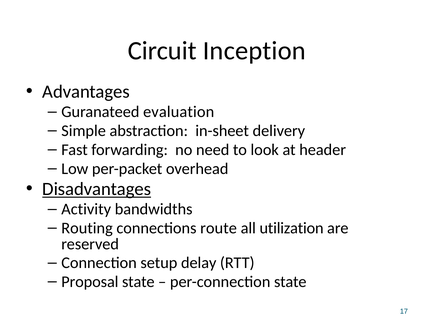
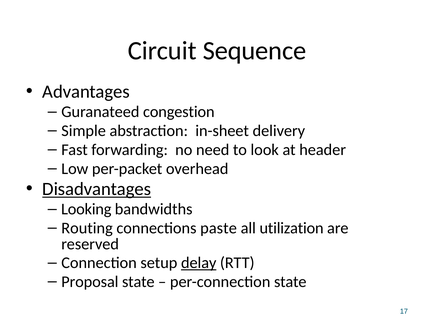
Inception: Inception -> Sequence
evaluation: evaluation -> congestion
Activity: Activity -> Looking
route: route -> paste
delay underline: none -> present
